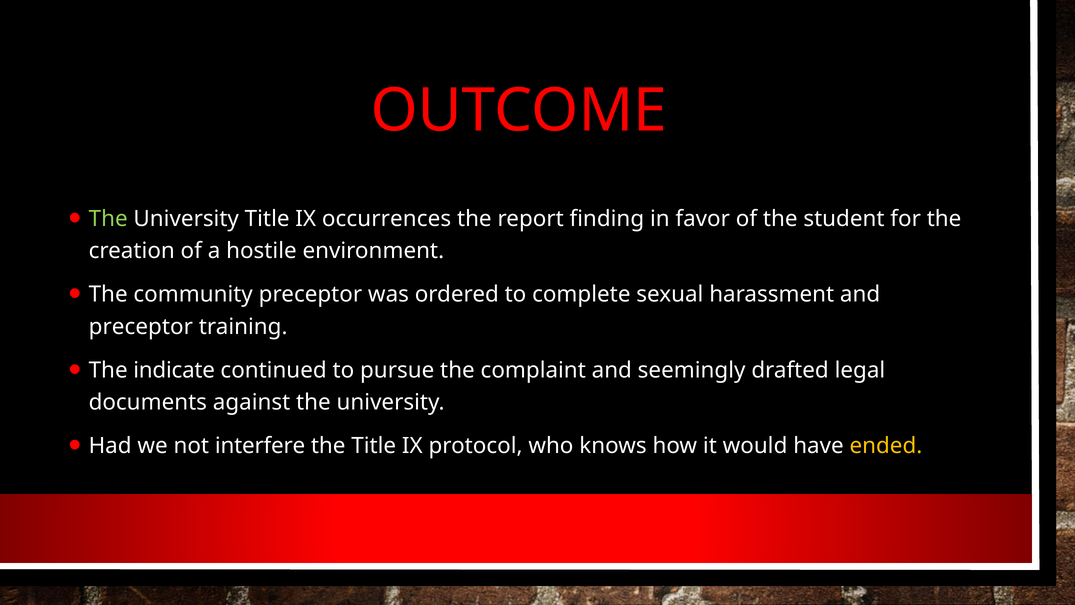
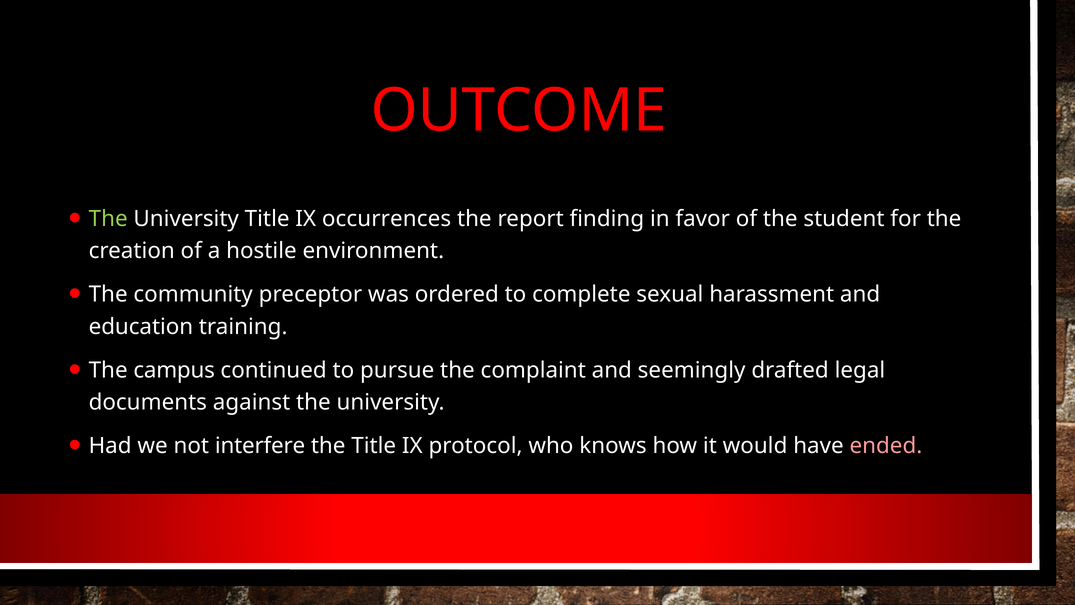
preceptor at (141, 327): preceptor -> education
indicate: indicate -> campus
ended colour: yellow -> pink
